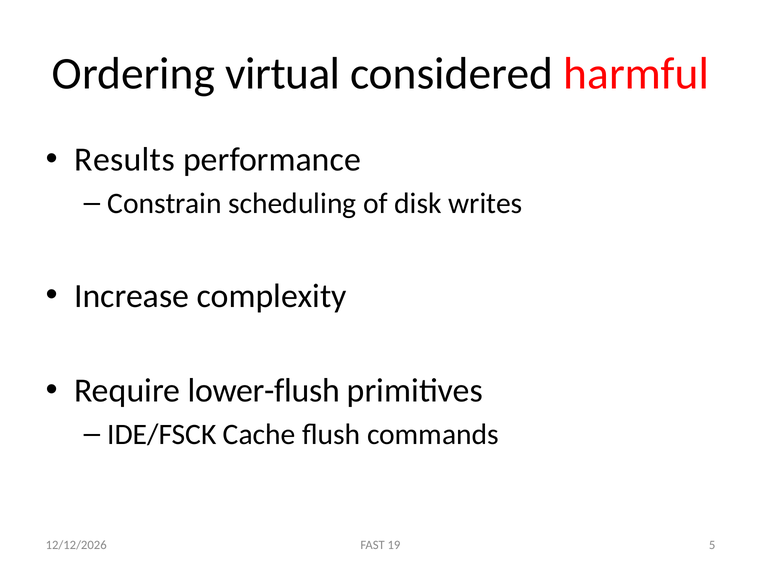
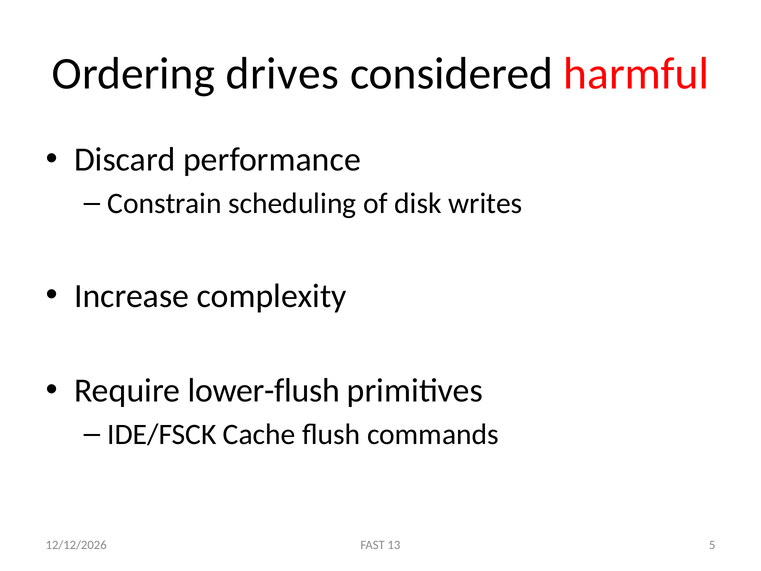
virtual: virtual -> drives
Results: Results -> Discard
19: 19 -> 13
